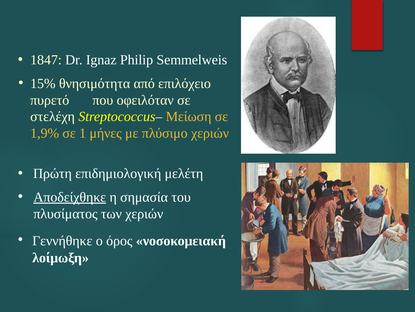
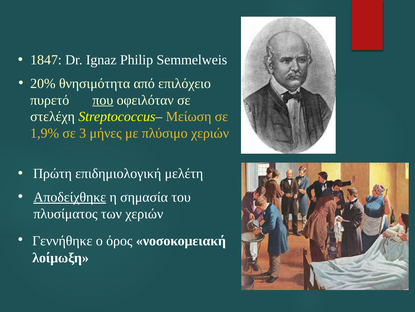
15%: 15% -> 20%
που underline: none -> present
1: 1 -> 3
